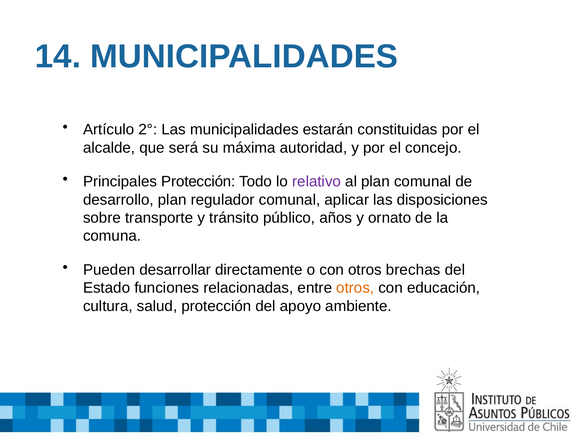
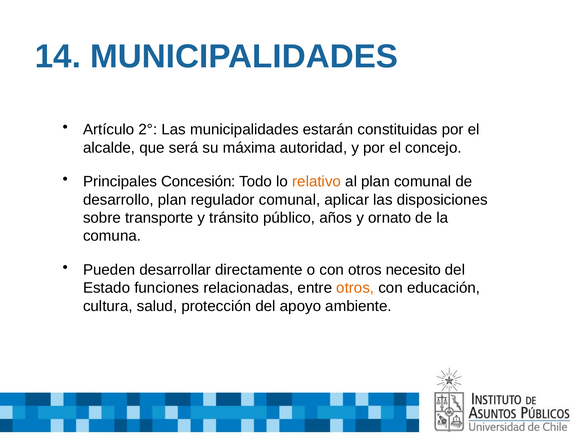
Principales Protección: Protección -> Concesión
relativo colour: purple -> orange
brechas: brechas -> necesito
